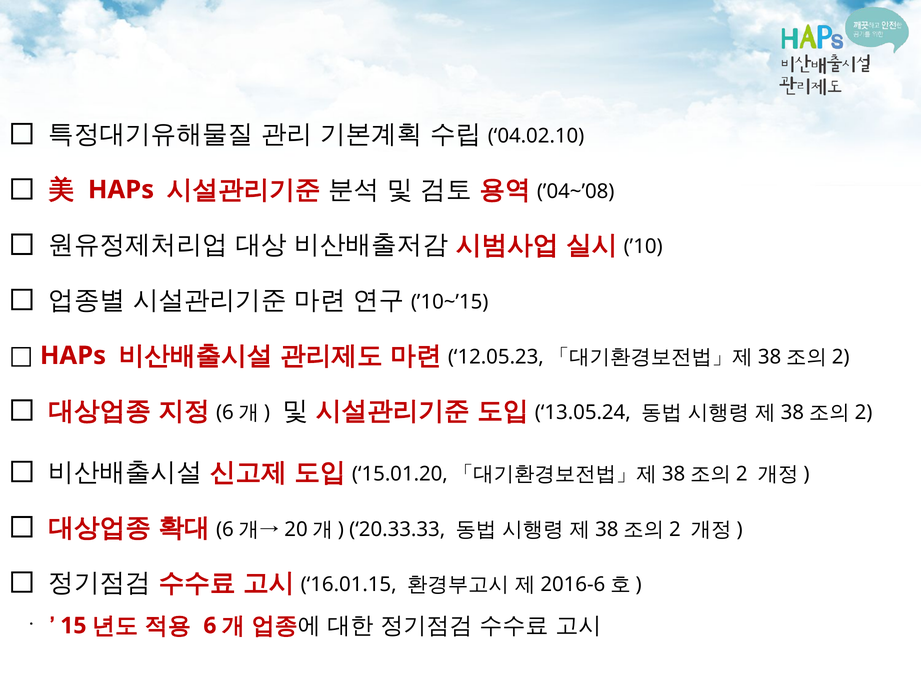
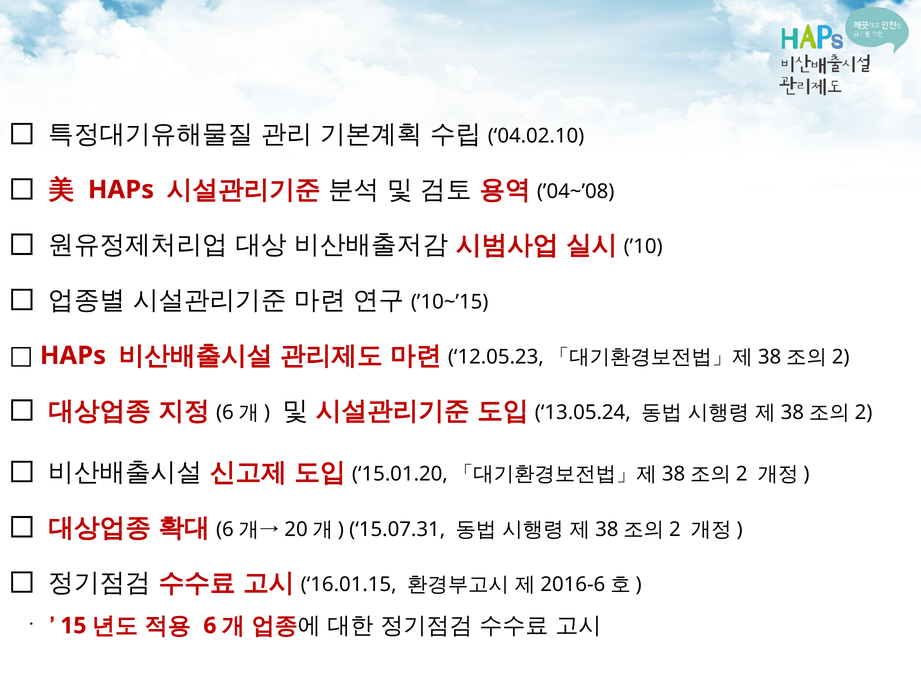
20.33.33: 20.33.33 -> 15.07.31
